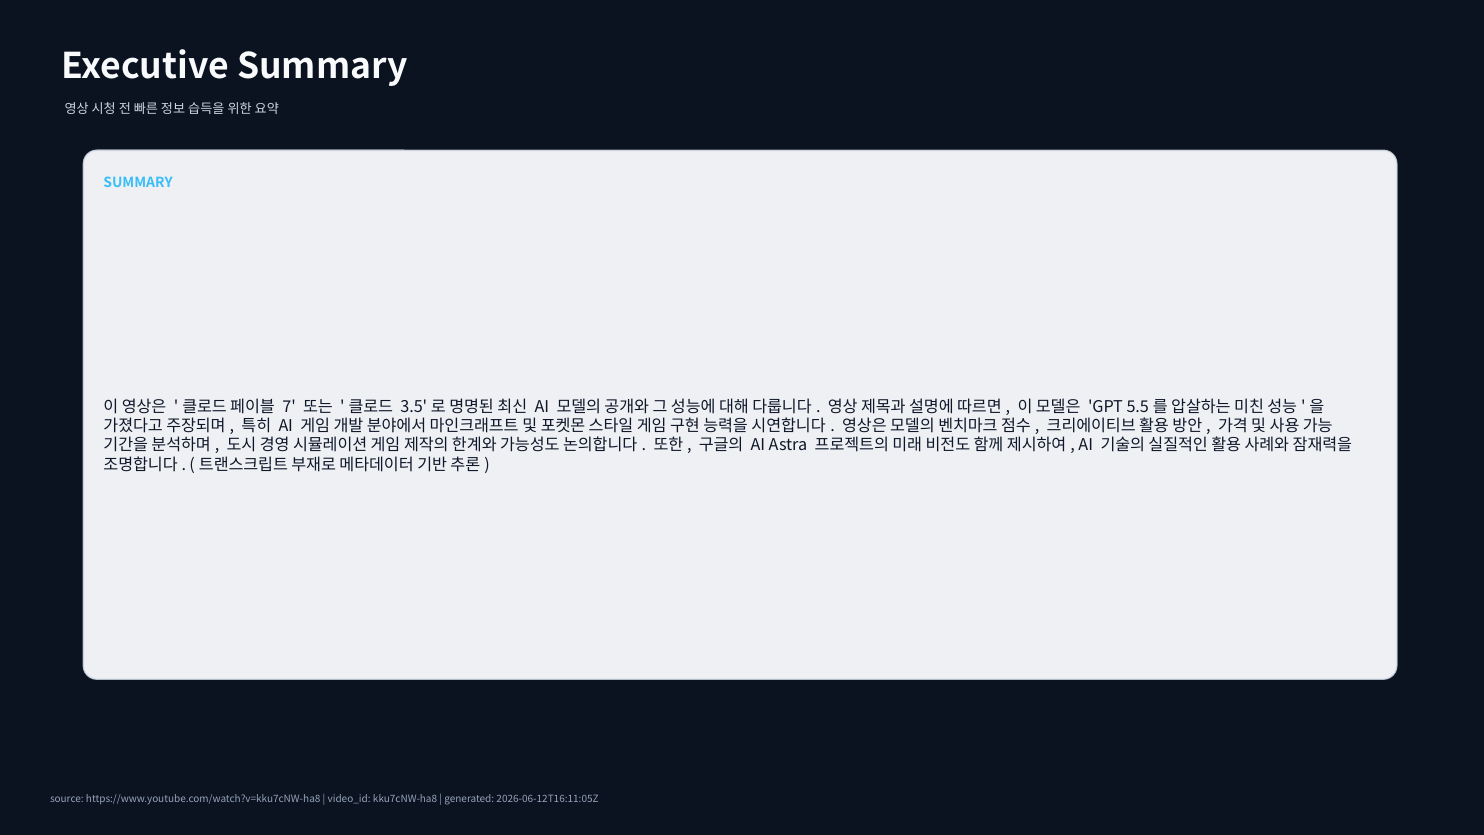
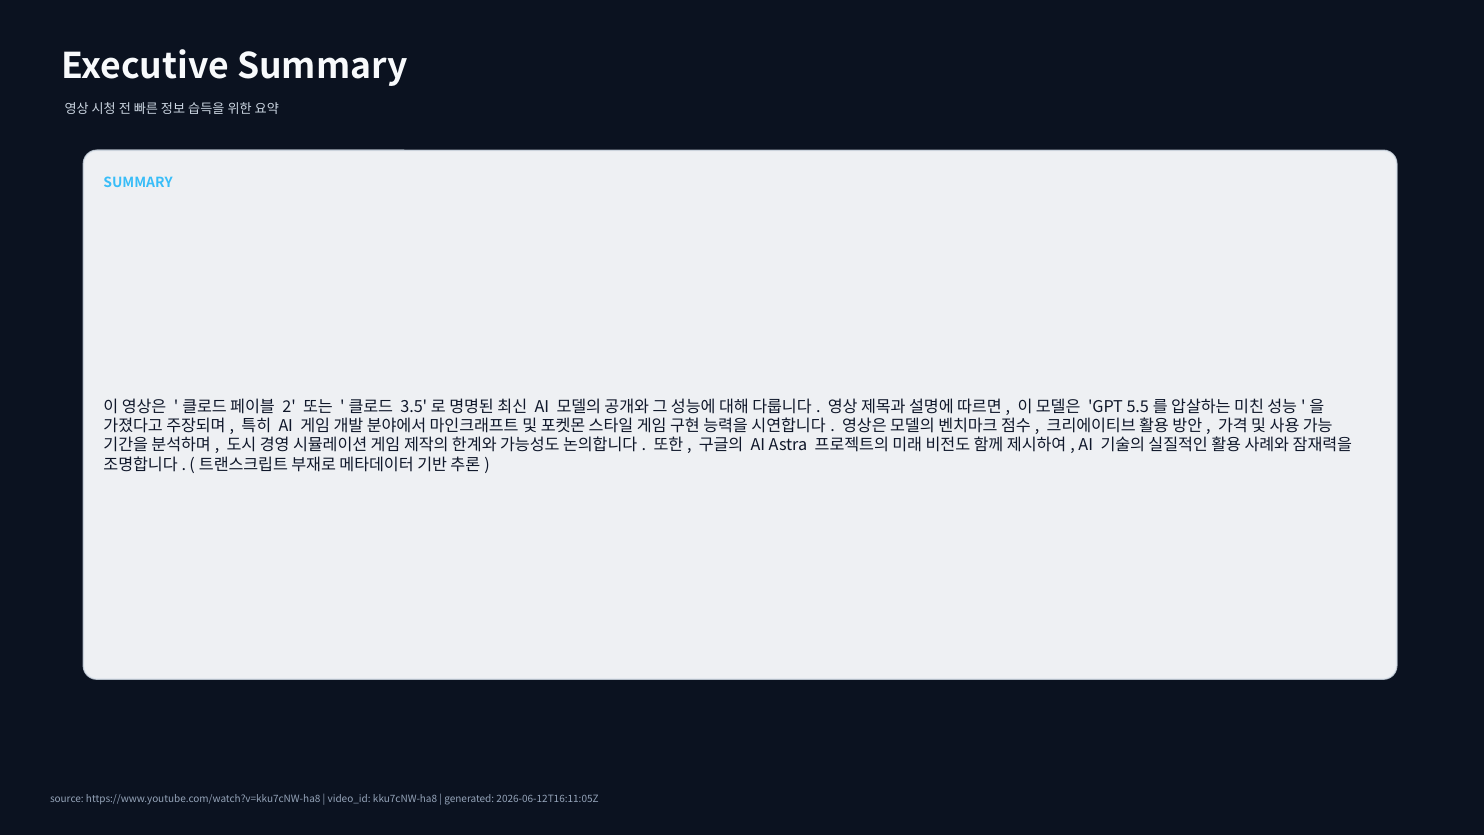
7: 7 -> 2
